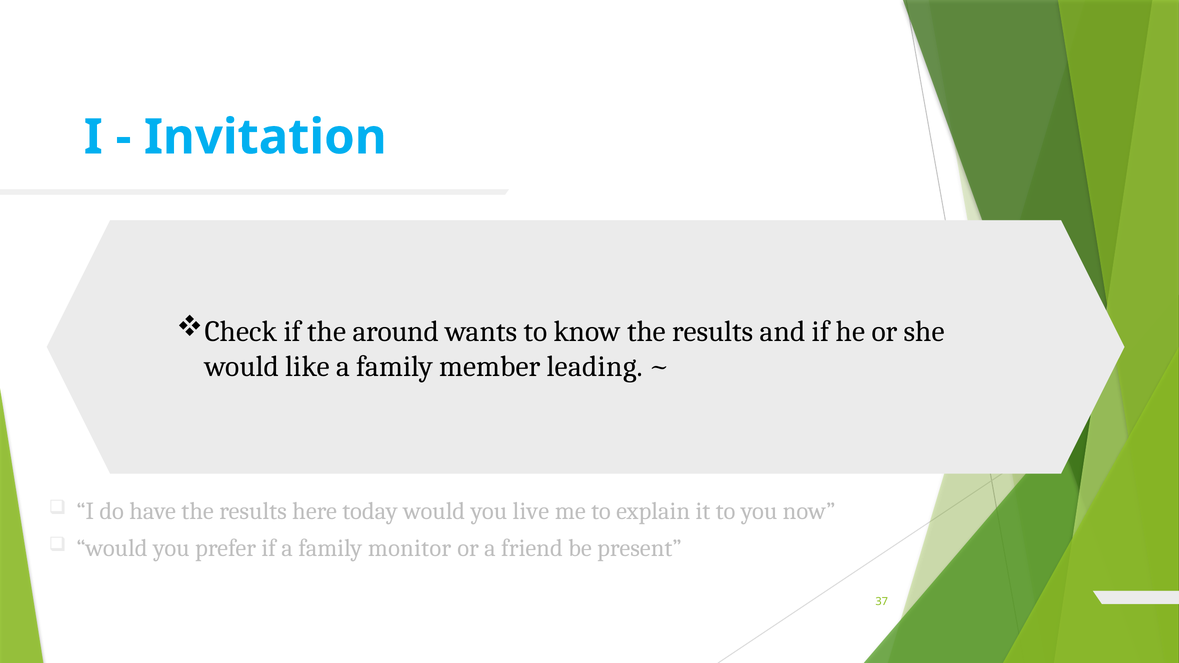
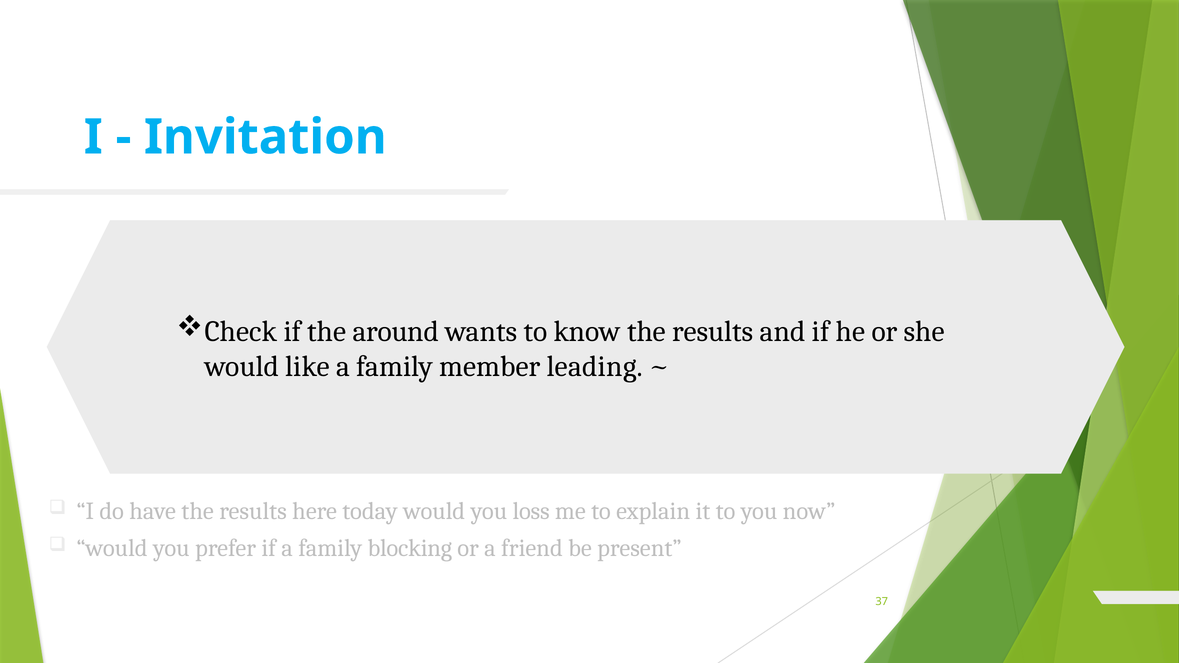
live: live -> loss
monitor: monitor -> blocking
